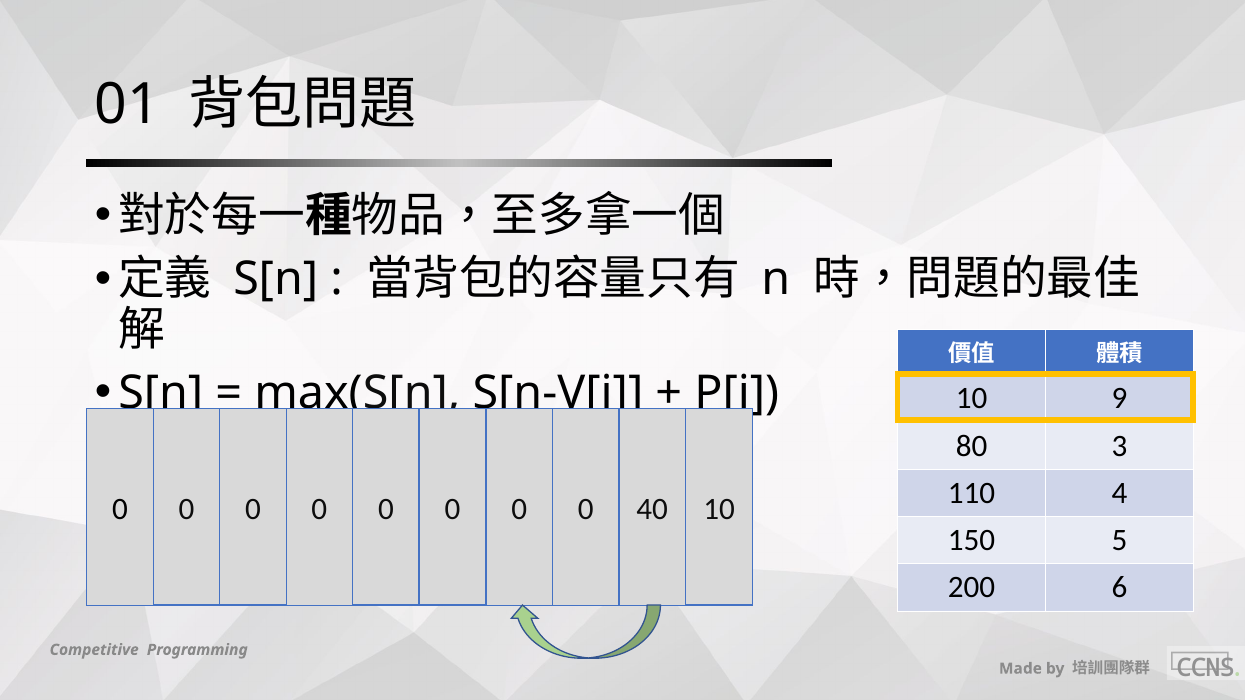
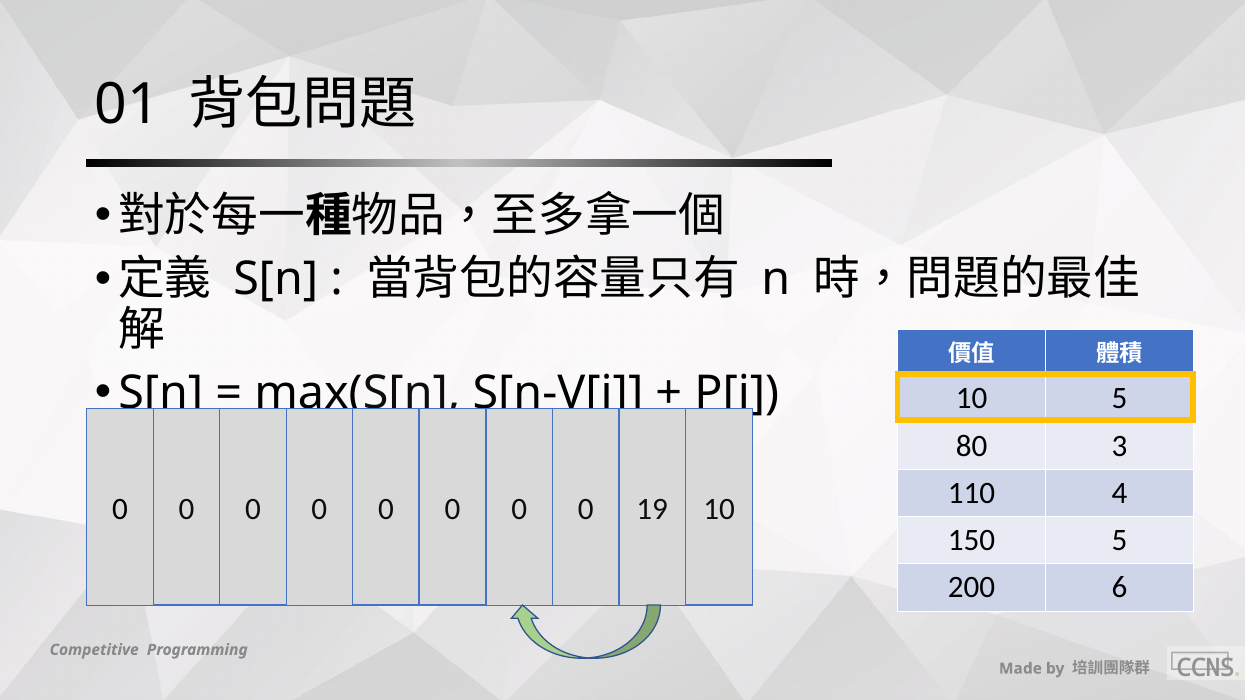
10 9: 9 -> 5
40: 40 -> 19
